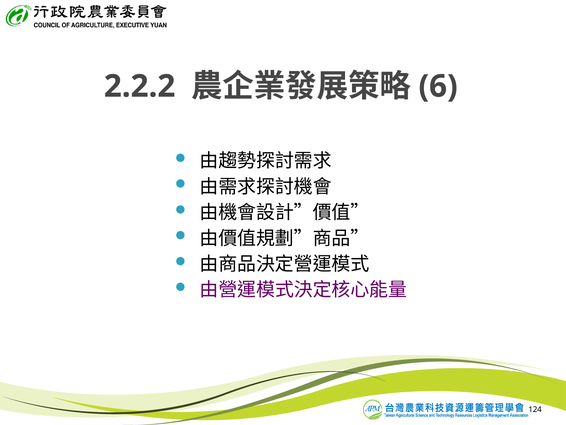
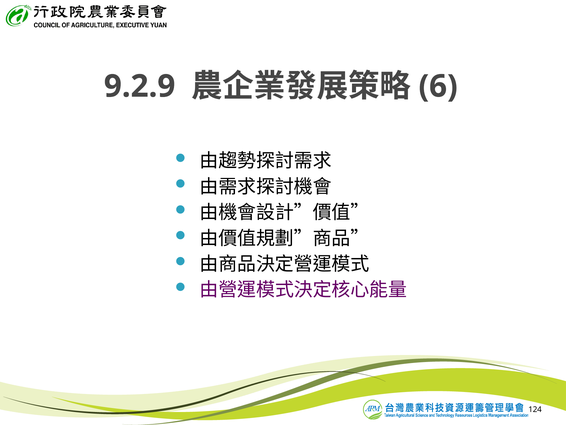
2.2.2: 2.2.2 -> 9.2.9
